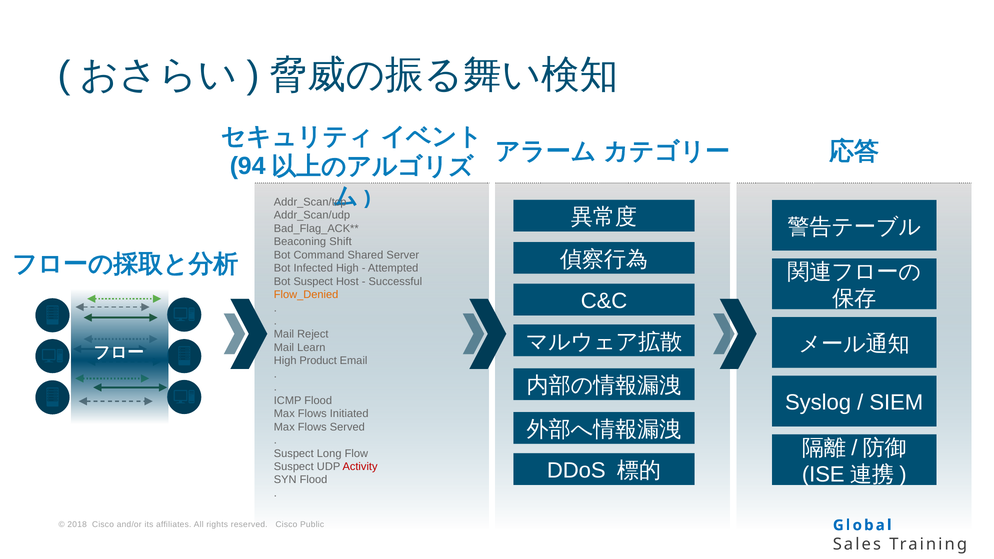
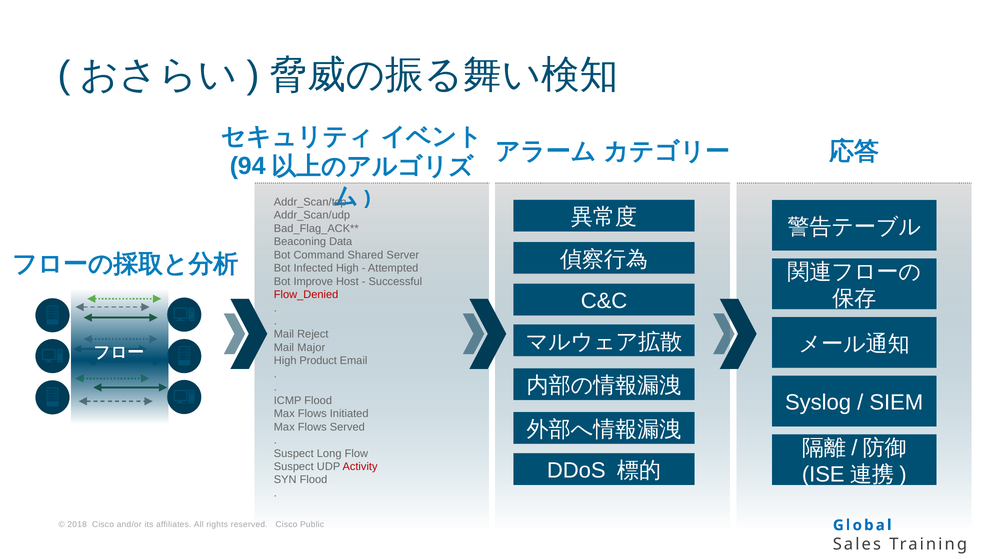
Shift: Shift -> Data
Bot Suspect: Suspect -> Improve
Flow_Denied colour: orange -> red
Learn: Learn -> Major
